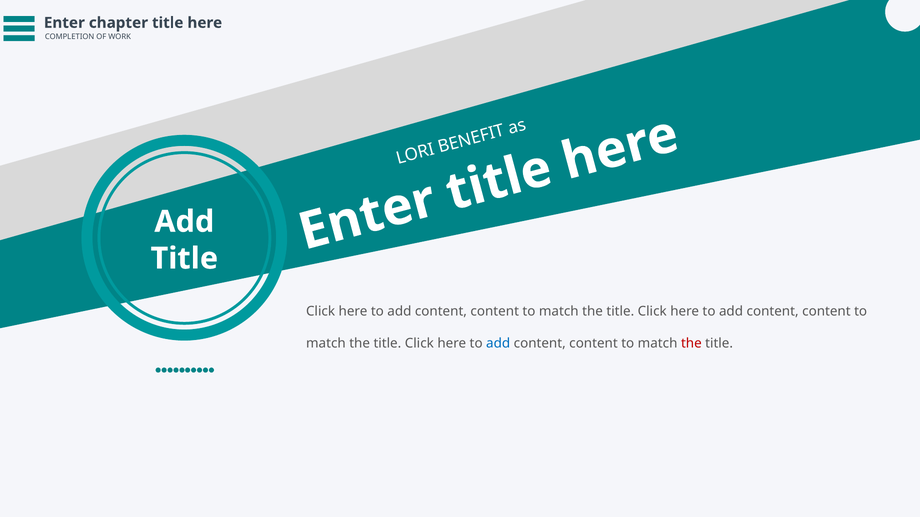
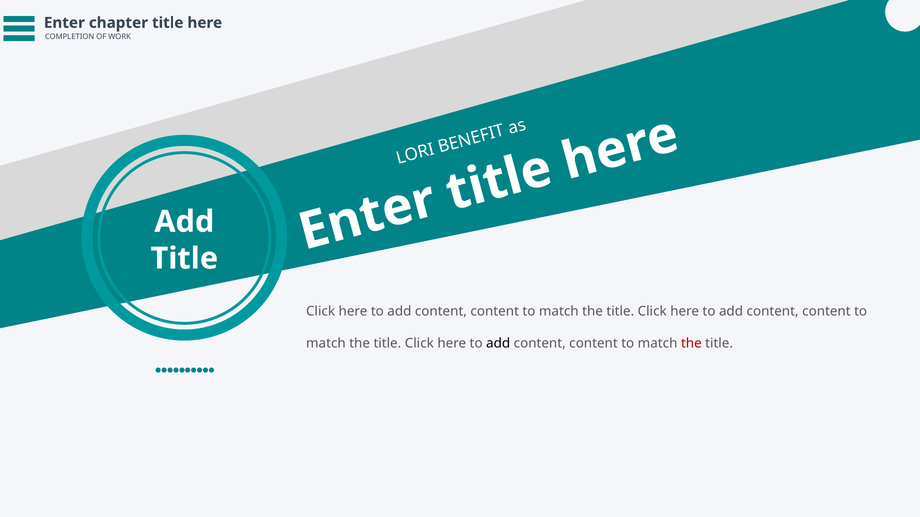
add at (498, 344) colour: blue -> black
